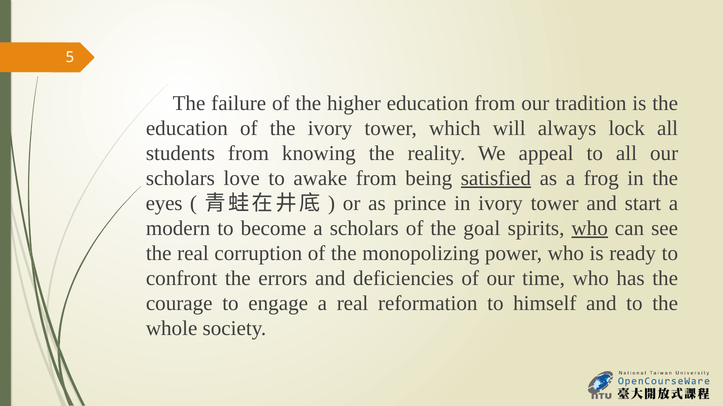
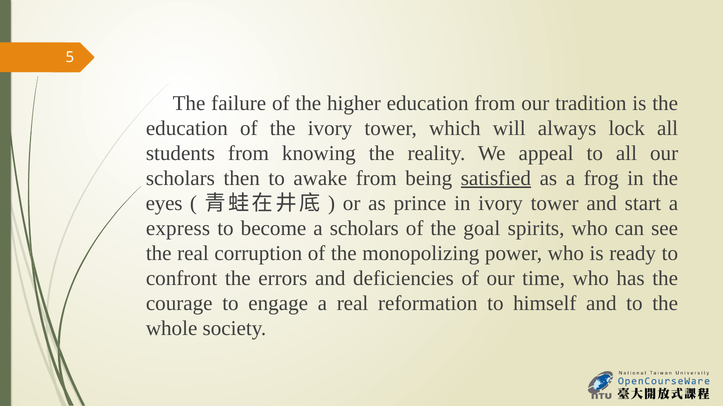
love: love -> then
modern: modern -> express
who at (590, 228) underline: present -> none
